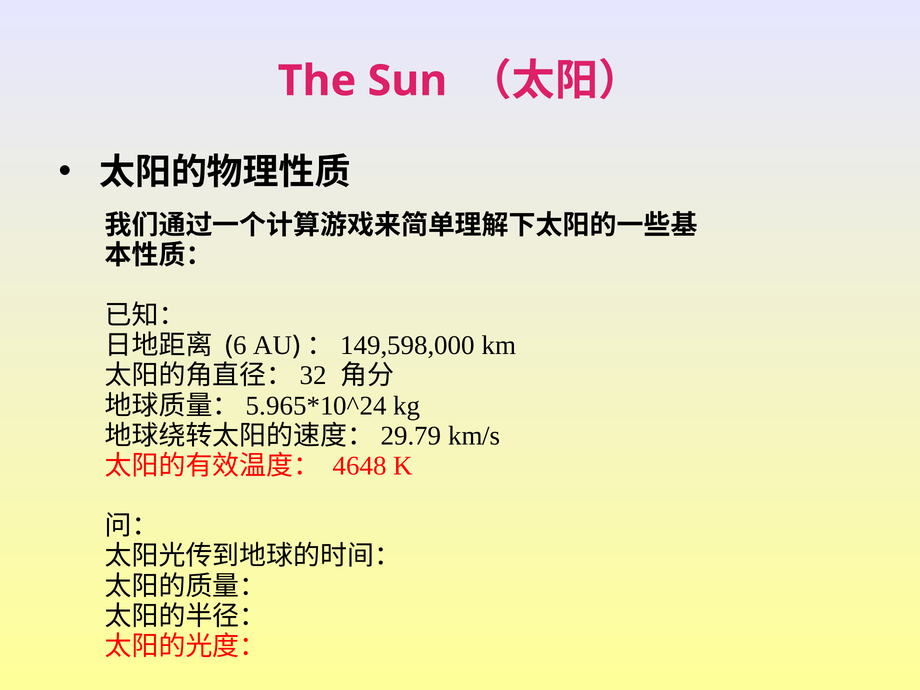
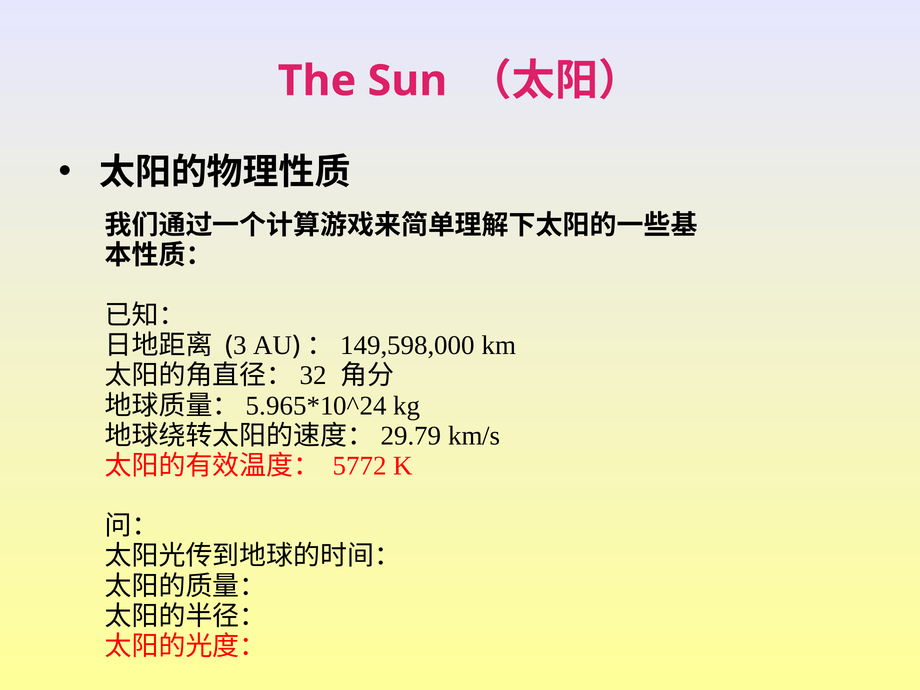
6: 6 -> 3
4648: 4648 -> 5772
